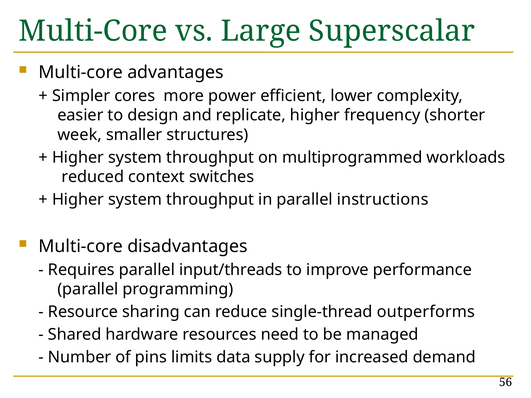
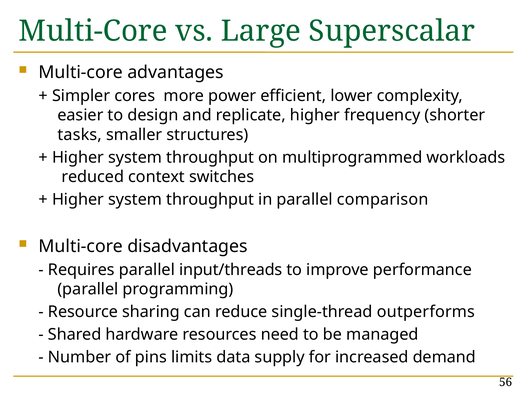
week: week -> tasks
instructions: instructions -> comparison
